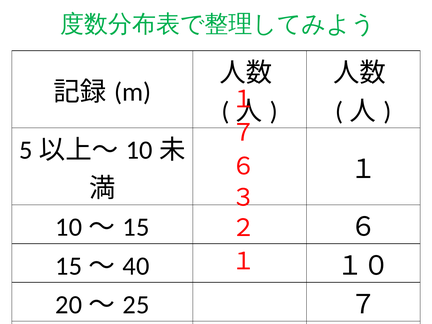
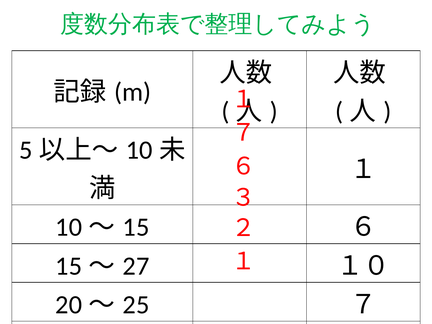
40: 40 -> 27
